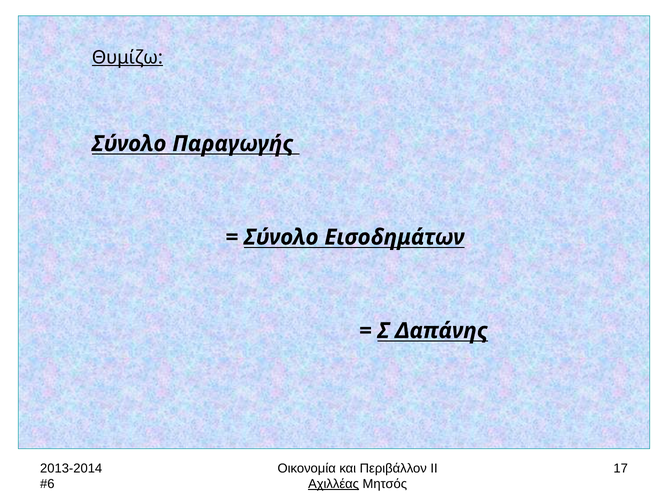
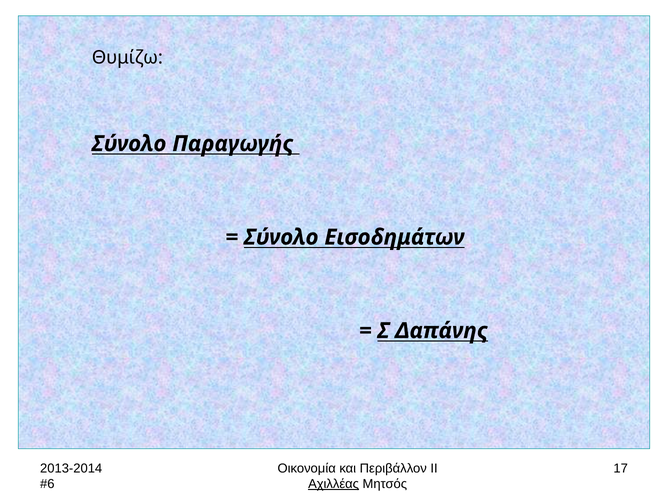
Θυμίζω underline: present -> none
